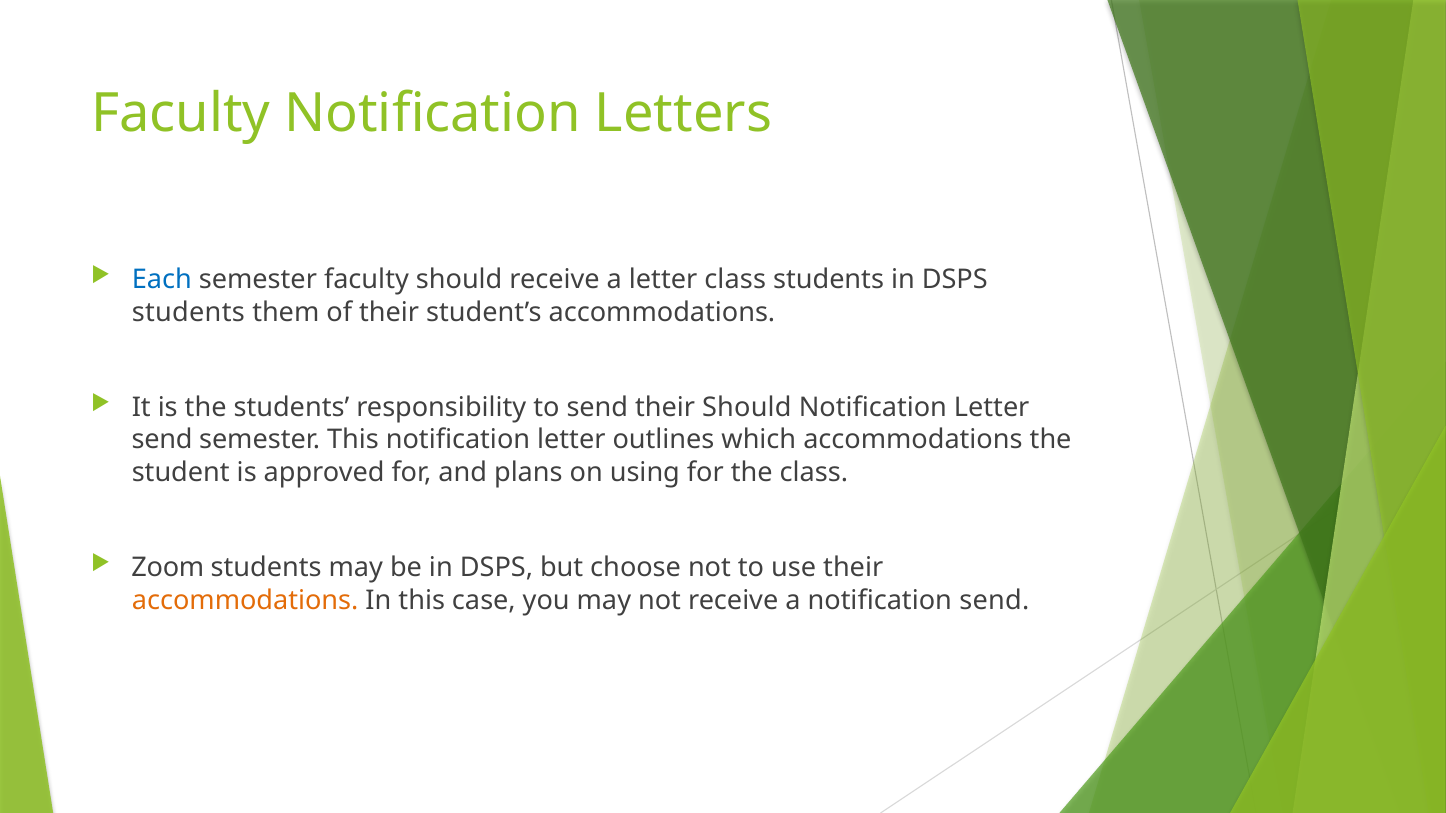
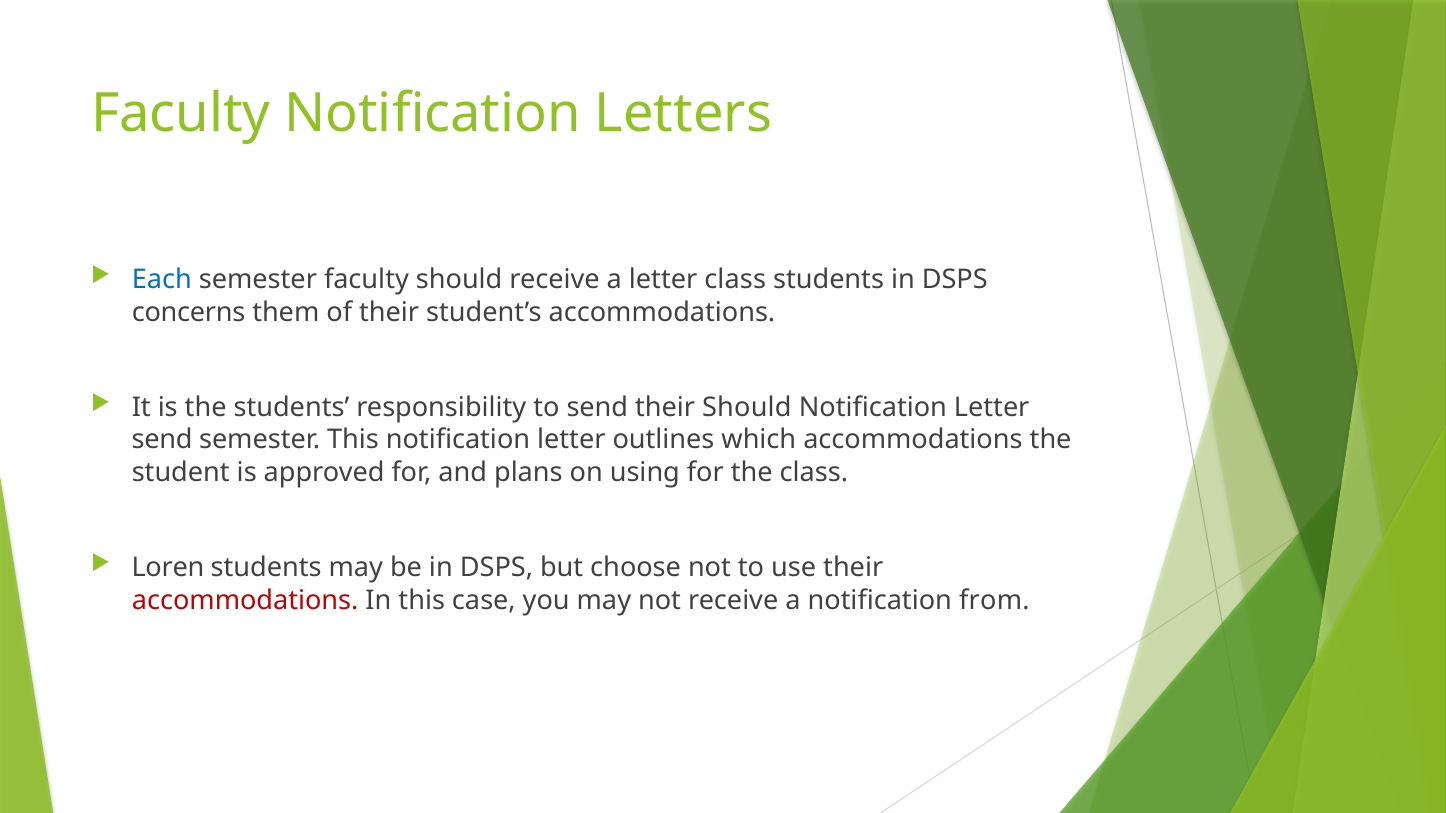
students at (188, 312): students -> concerns
Zoom: Zoom -> Loren
accommodations at (245, 600) colour: orange -> red
notification send: send -> from
